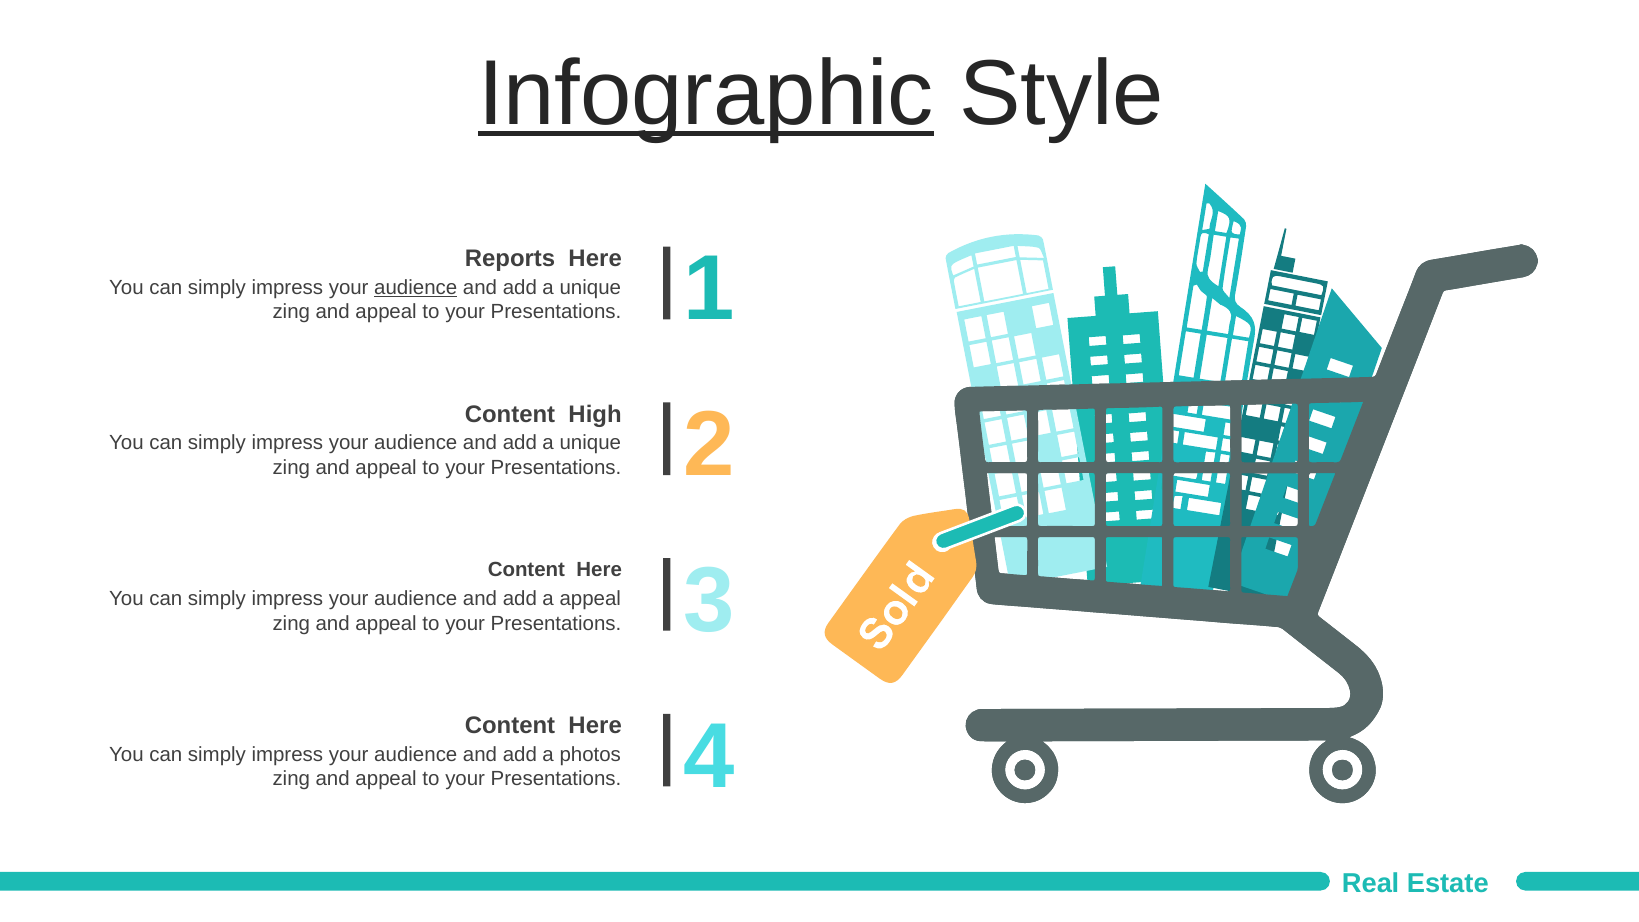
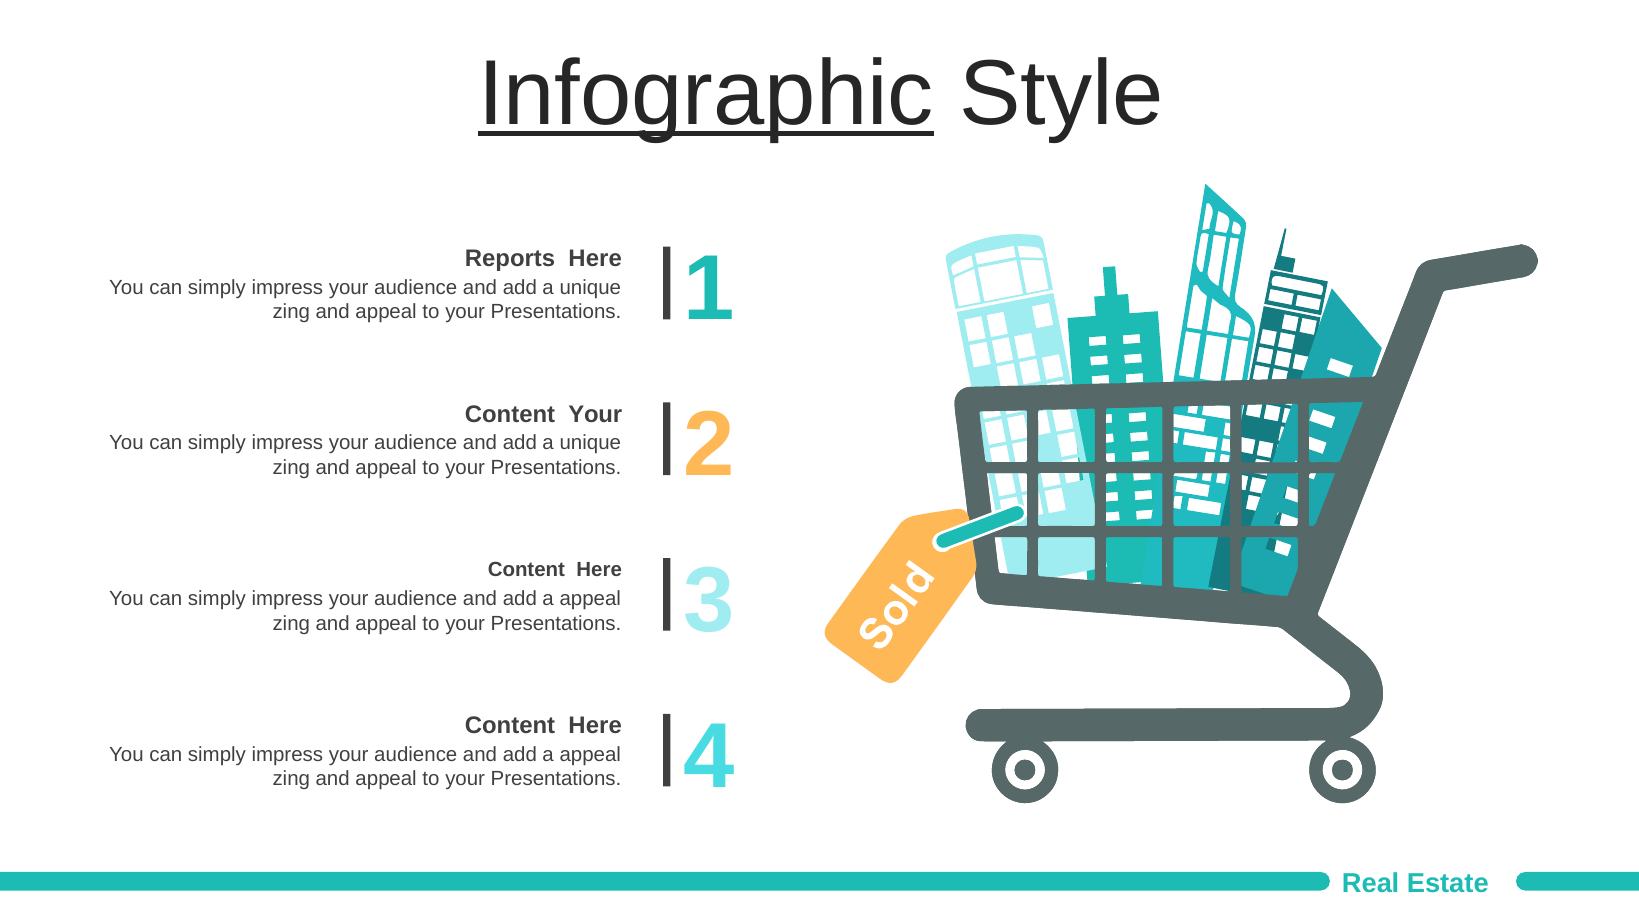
audience at (416, 287) underline: present -> none
Content High: High -> Your
photos at (590, 755): photos -> appeal
